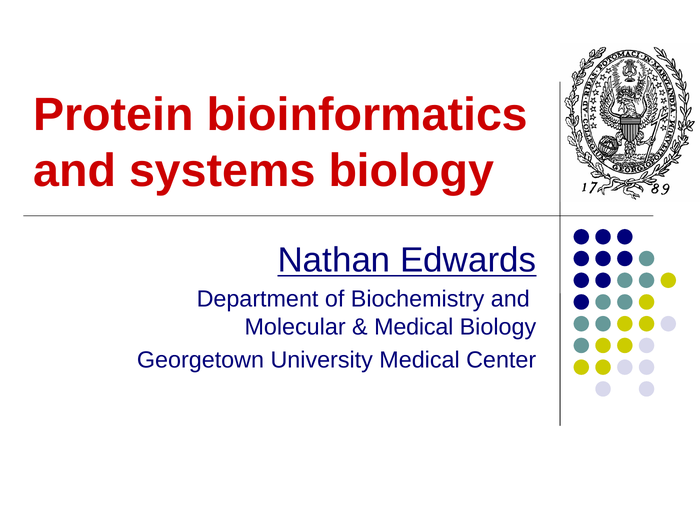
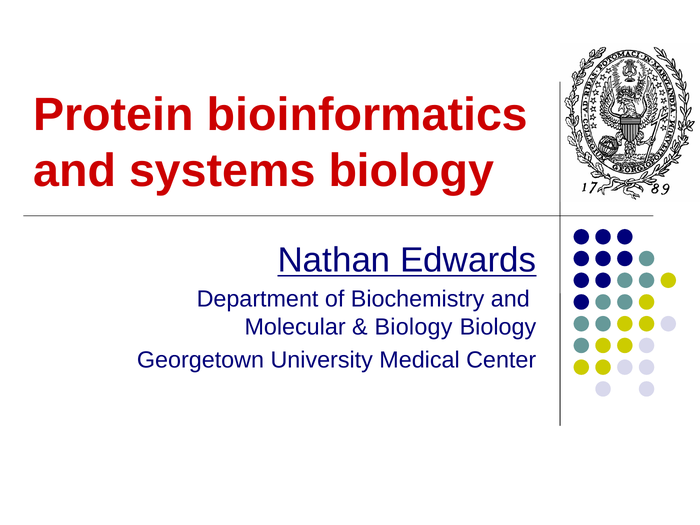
Medical at (414, 327): Medical -> Biology
